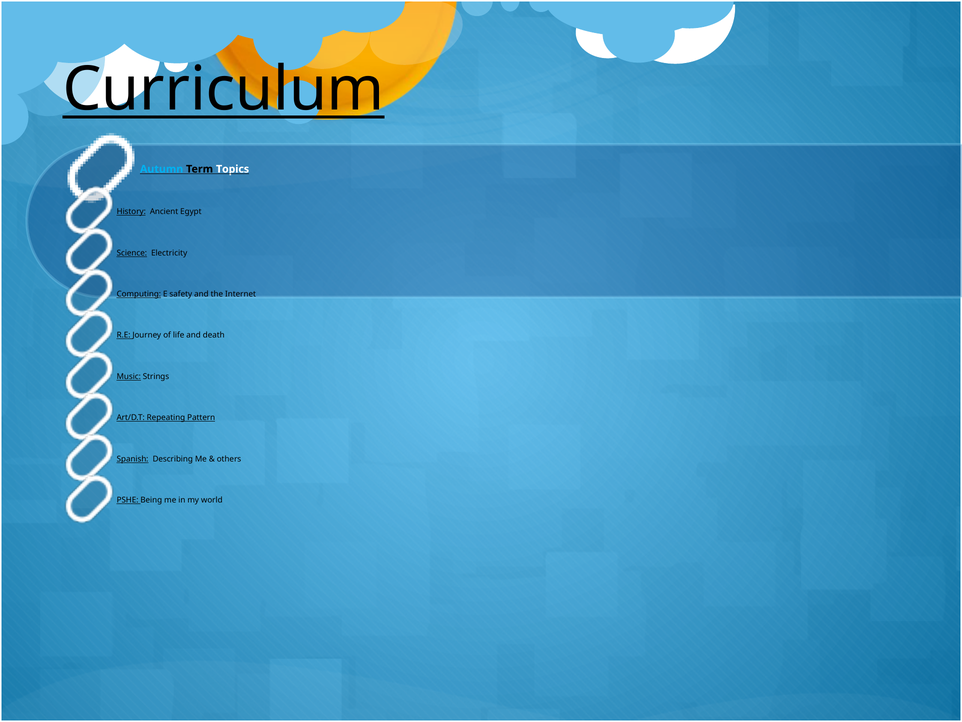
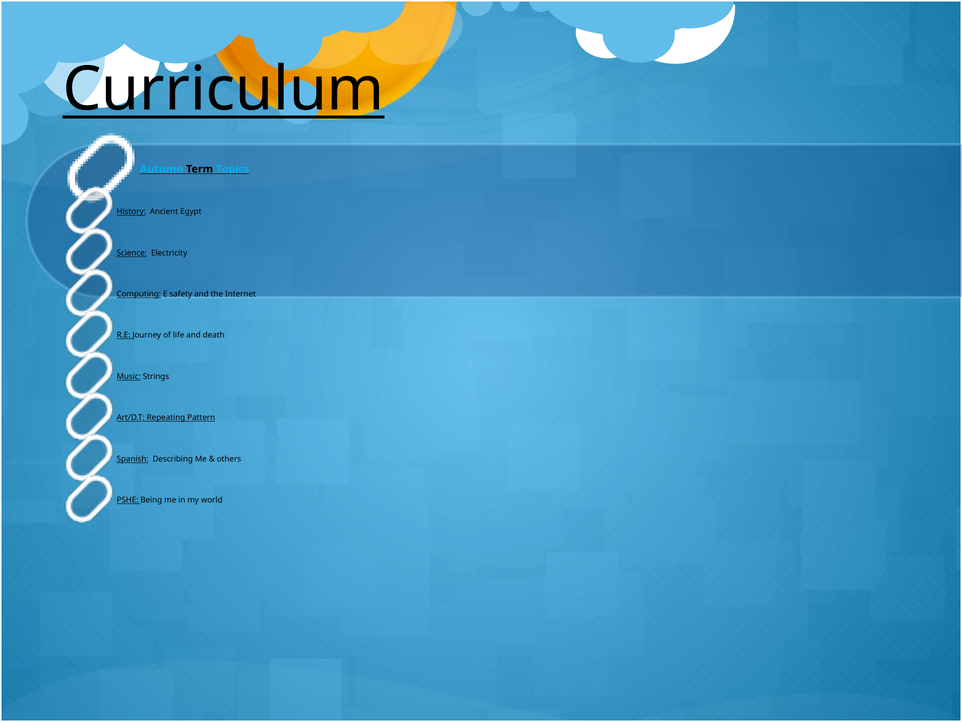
Topics colour: white -> light blue
